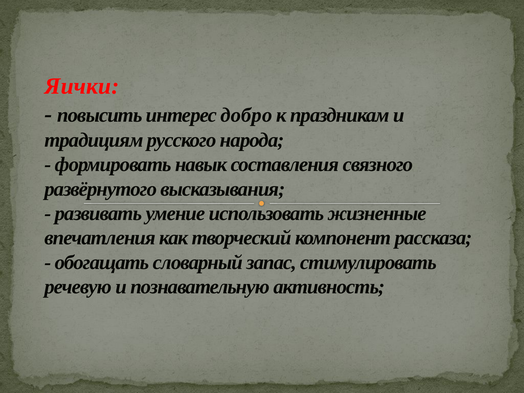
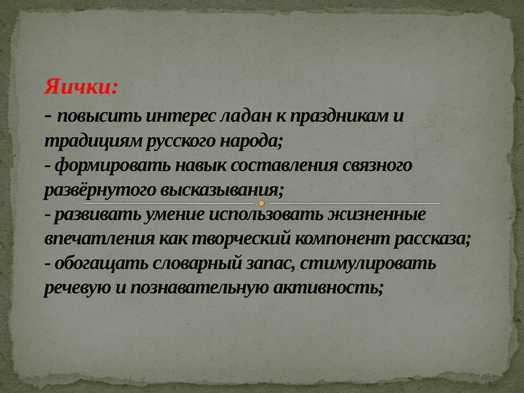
добро: добро -> ладан
